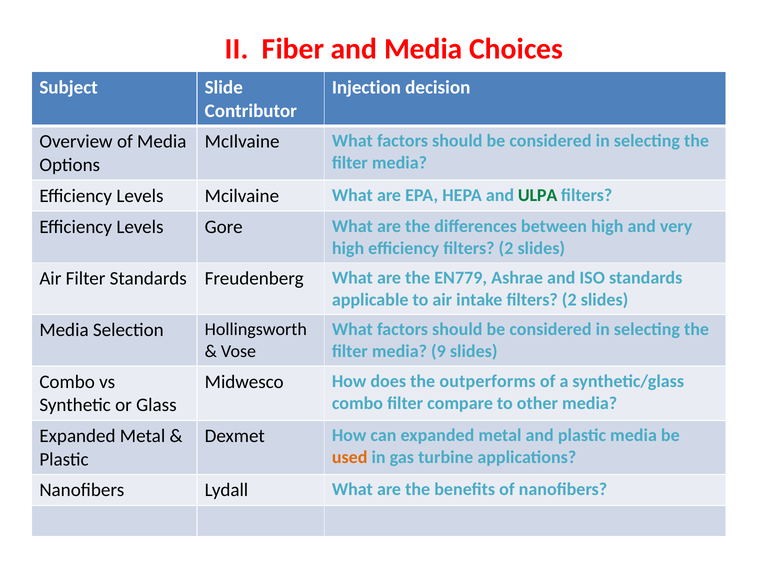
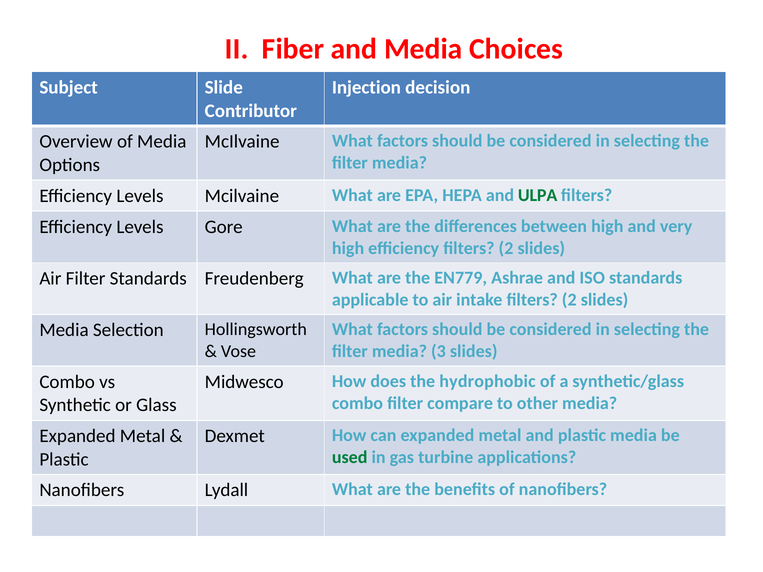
9: 9 -> 3
outperforms: outperforms -> hydrophobic
used colour: orange -> green
